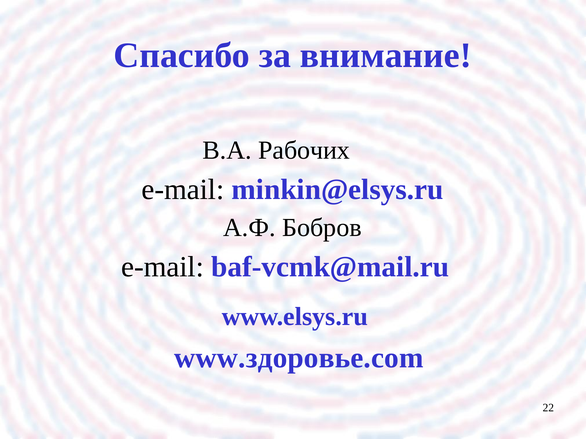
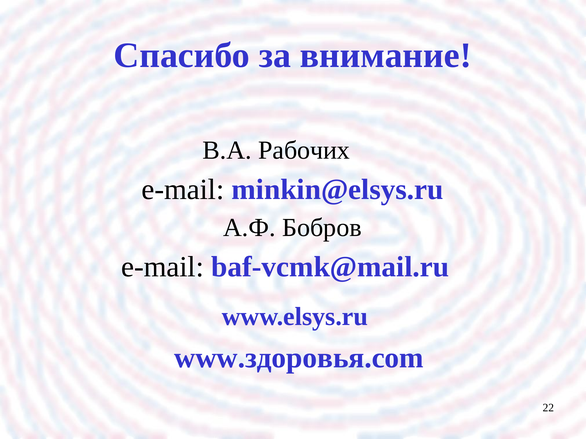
www.здоровье.com: www.здоровье.com -> www.здоровья.com
